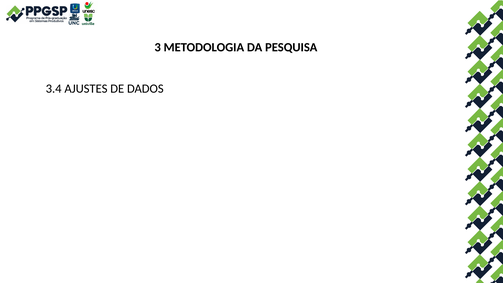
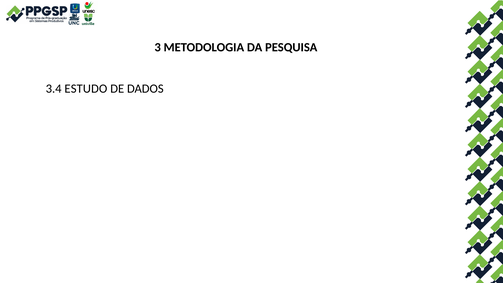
AJUSTES: AJUSTES -> ESTUDO
